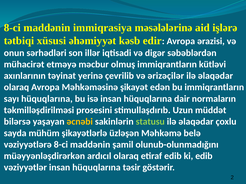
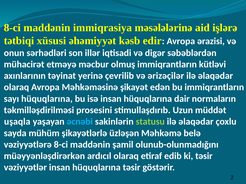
bilərsə: bilərsə -> uşaqla
əcnəbi colour: yellow -> light blue
ki edib: edib -> təsir
